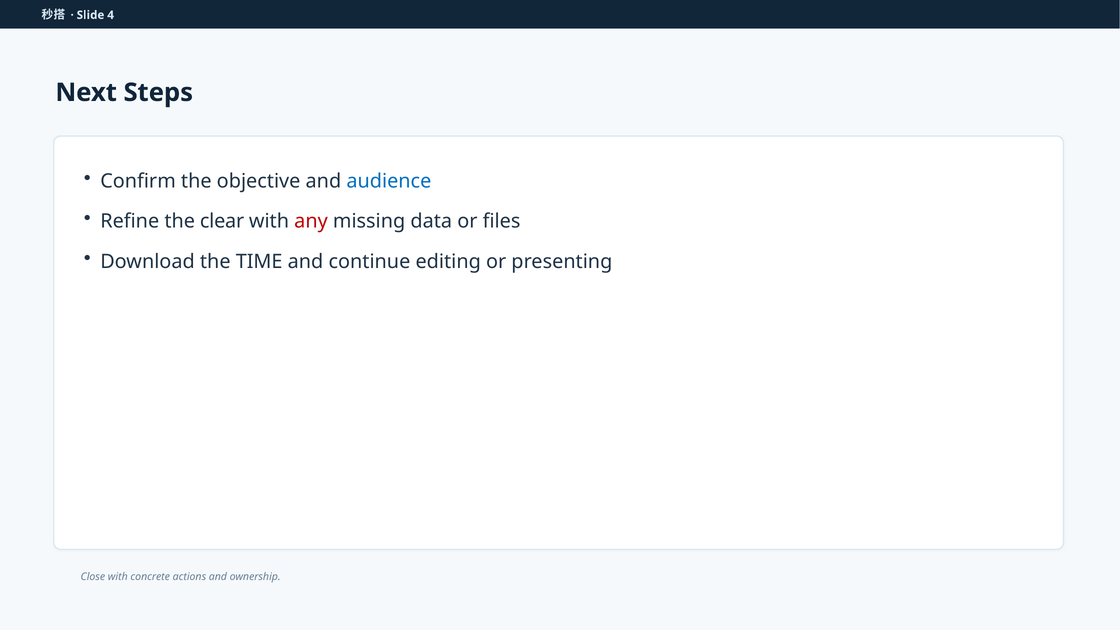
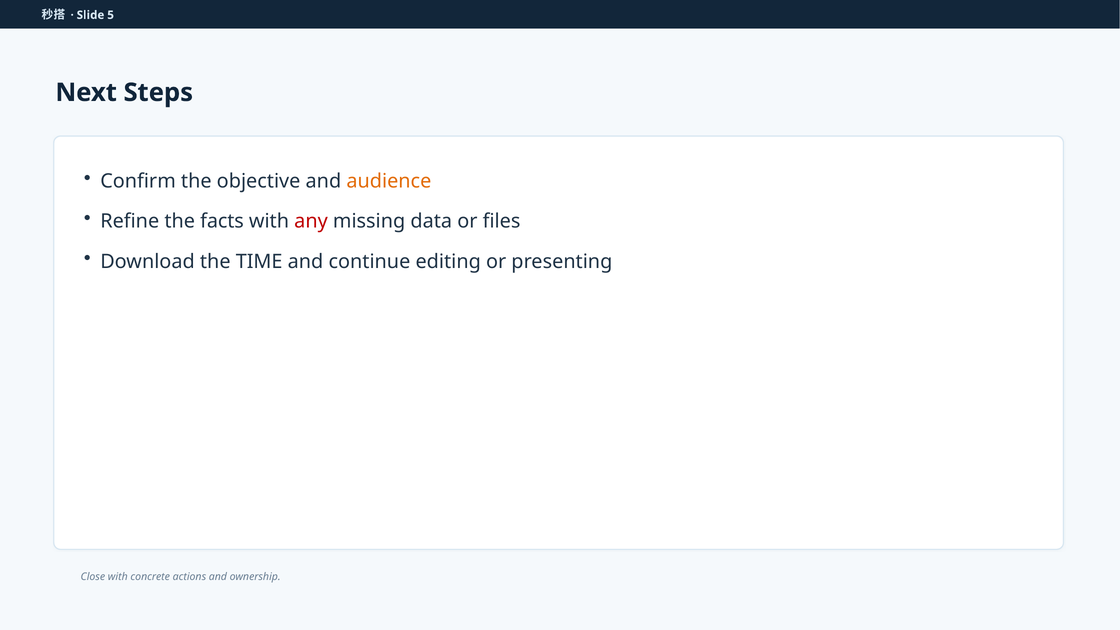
4: 4 -> 5
audience colour: blue -> orange
clear: clear -> facts
